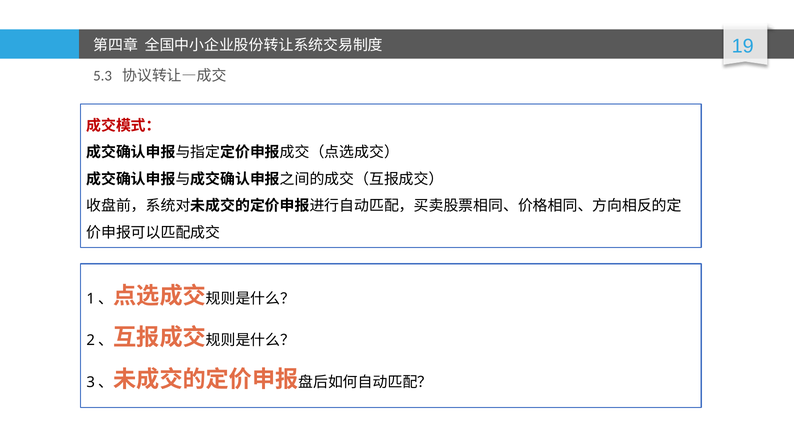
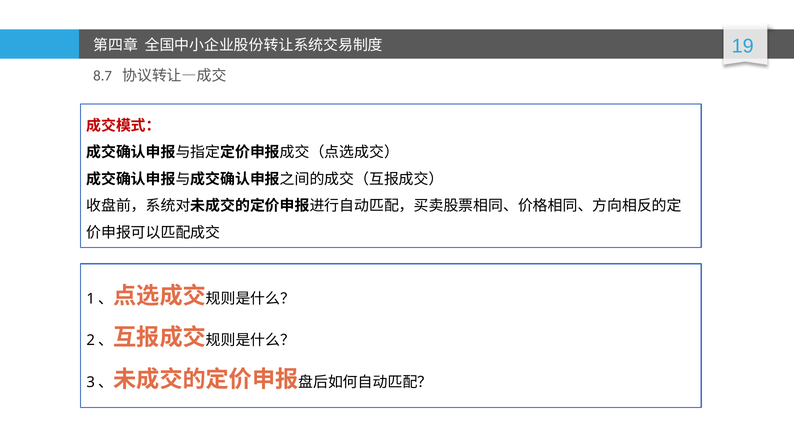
5.3: 5.3 -> 8.7
